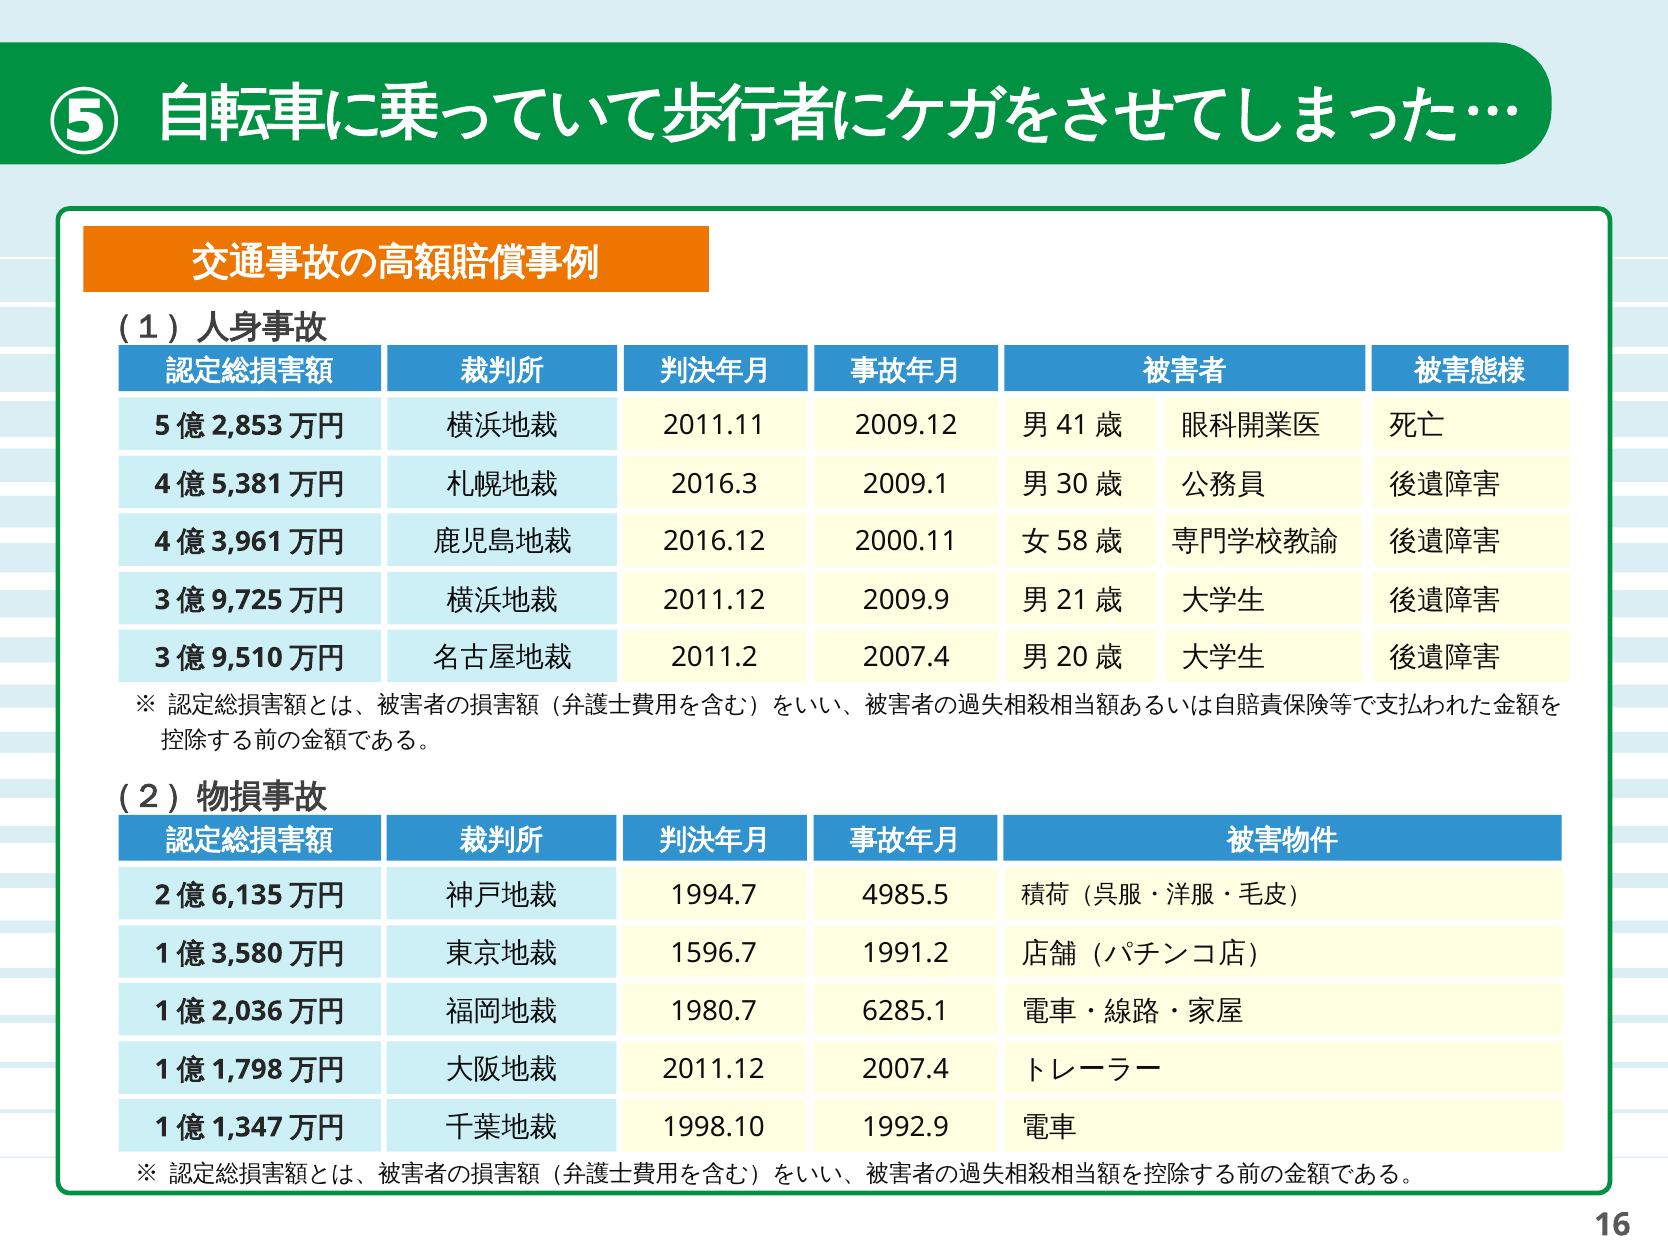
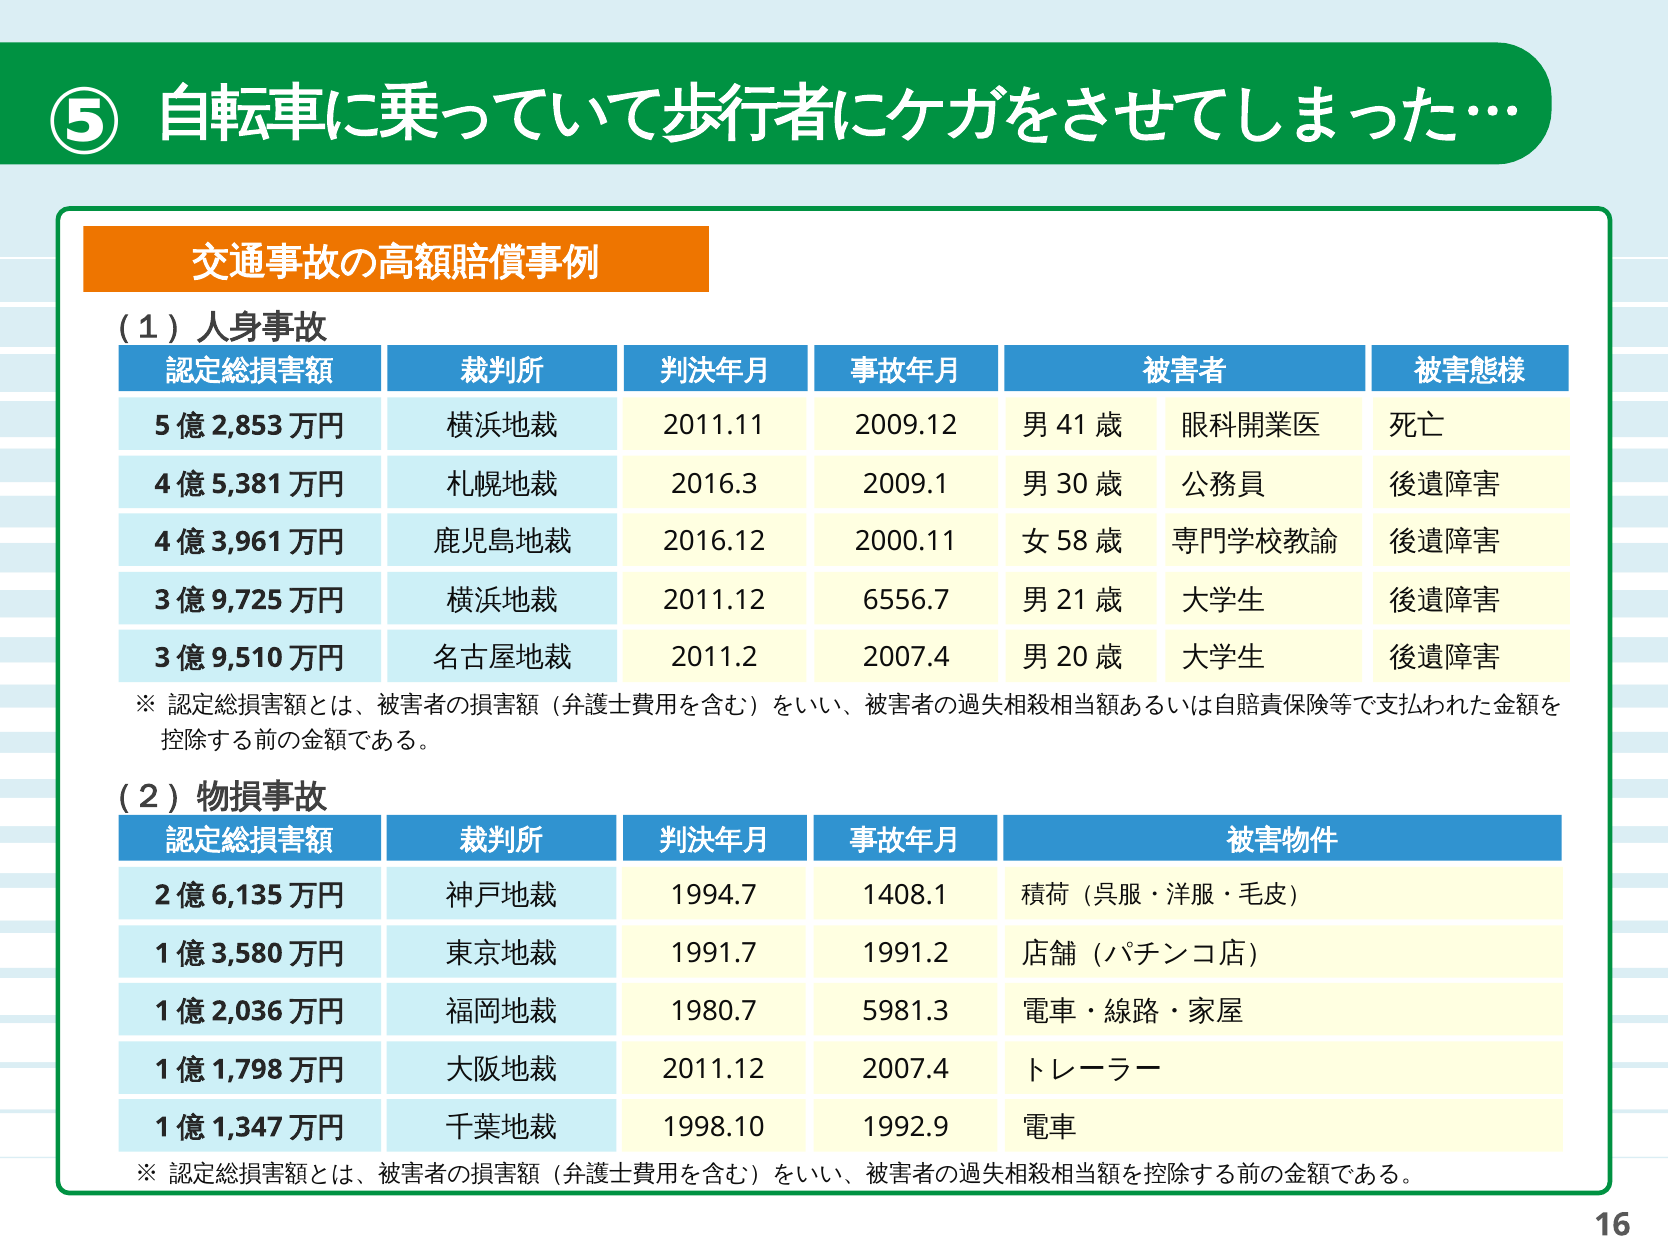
2009.9: 2009.9 -> 6556.7
4985.5: 4985.5 -> 1408.1
1596.7: 1596.7 -> 1991.7
6285.1: 6285.1 -> 5981.3
